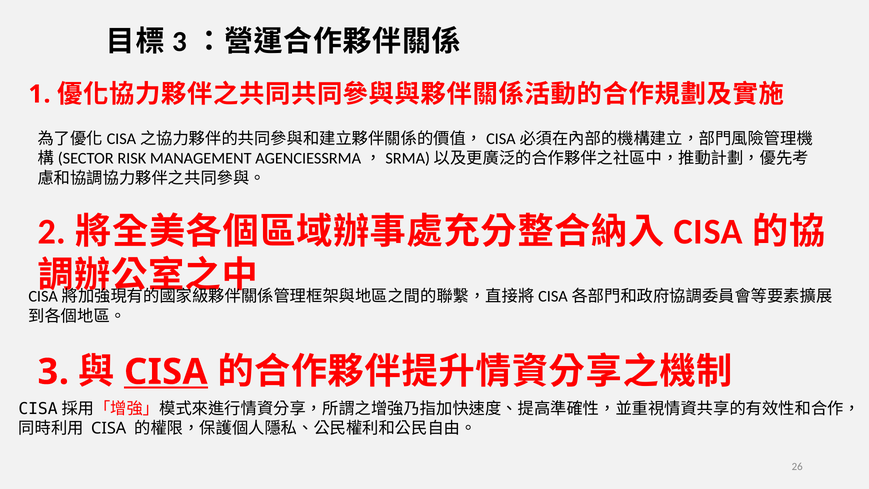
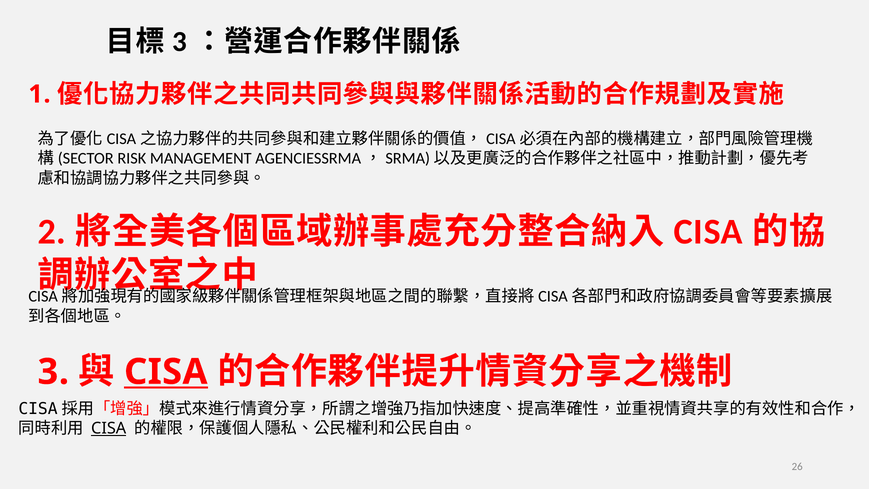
CISA at (109, 428) underline: none -> present
